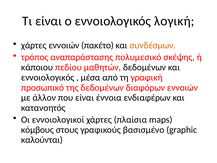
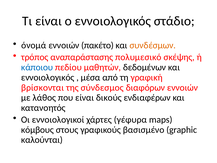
λογική: λογική -> στάδιο
χάρτες at (34, 45): χάρτες -> όνομά
κάποιου colour: black -> blue
προσωπικό: προσωπικό -> βρίσκονται
της δεδομένων: δεδομένων -> σύνδεσμος
άλλον: άλλον -> λάθος
έννοια: έννοια -> δικούς
πλαίσια: πλαίσια -> γέφυρα
